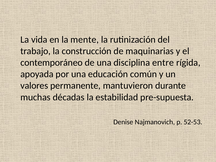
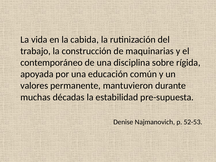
mente: mente -> cabida
entre: entre -> sobre
